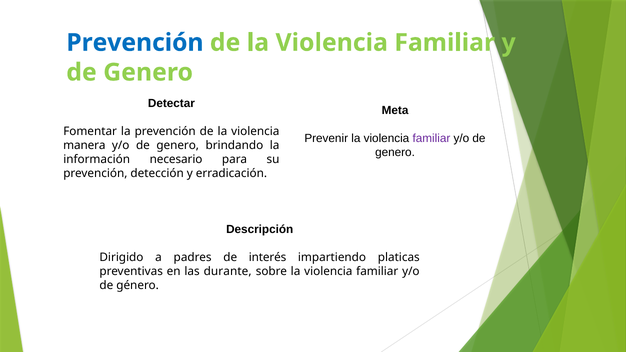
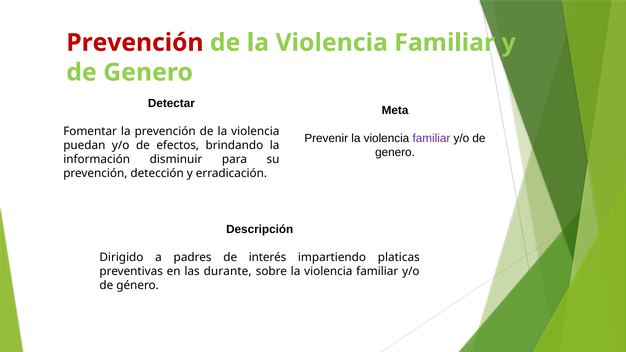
Prevención at (135, 43) colour: blue -> red
manera: manera -> puedan
genero at (178, 145): genero -> efectos
necesario: necesario -> disminuir
